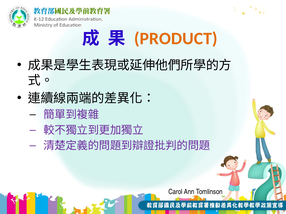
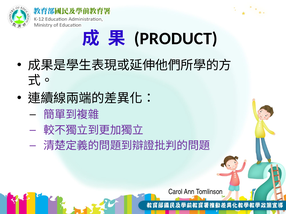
PRODUCT colour: orange -> black
